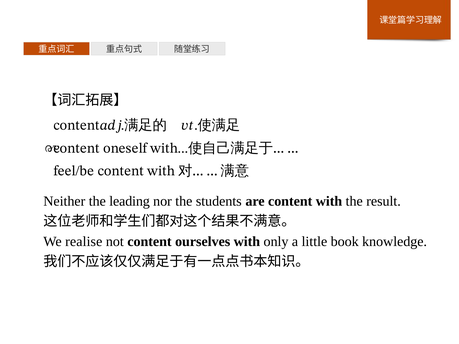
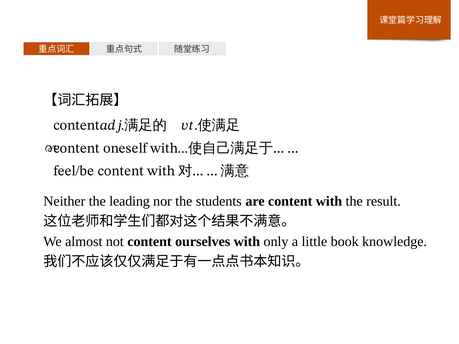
realise: realise -> almost
